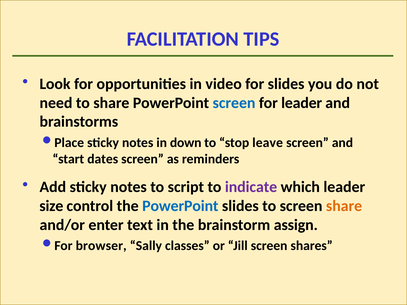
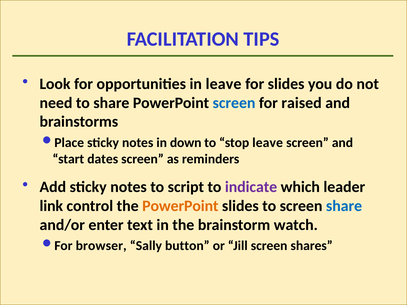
in video: video -> leave
for leader: leader -> raised
size: size -> link
PowerPoint at (180, 206) colour: blue -> orange
share at (344, 206) colour: orange -> blue
assign: assign -> watch
classes: classes -> button
